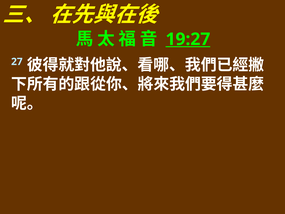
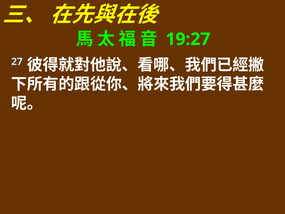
19:27 underline: present -> none
